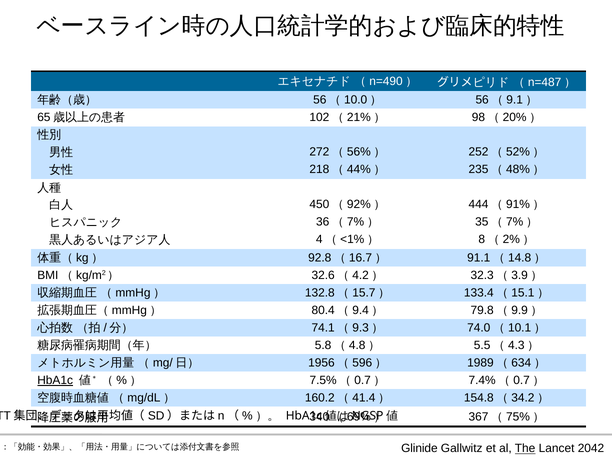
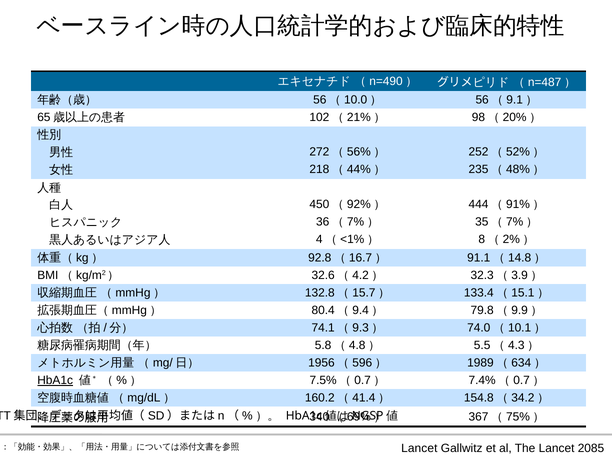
Glinide at (419, 449): Glinide -> Lancet
The underline: present -> none
2042: 2042 -> 2085
